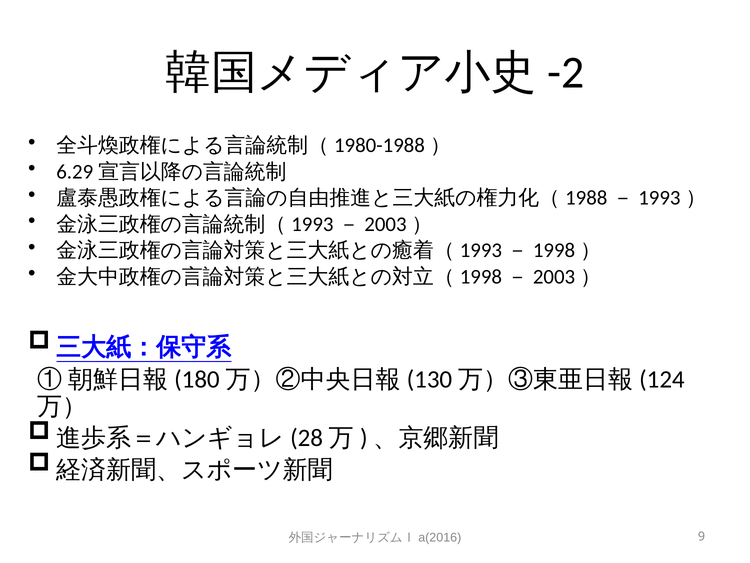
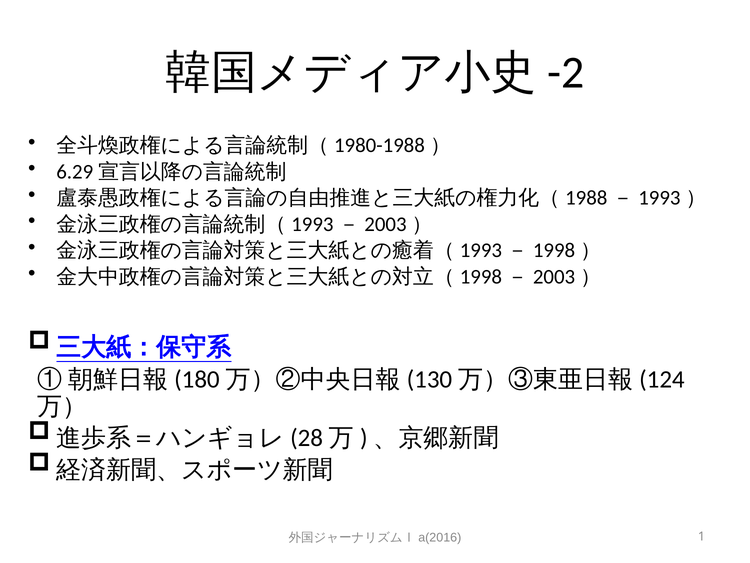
9: 9 -> 1
